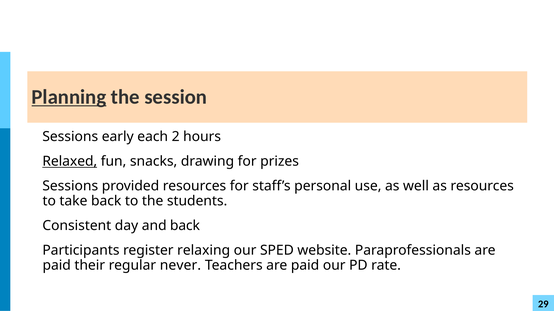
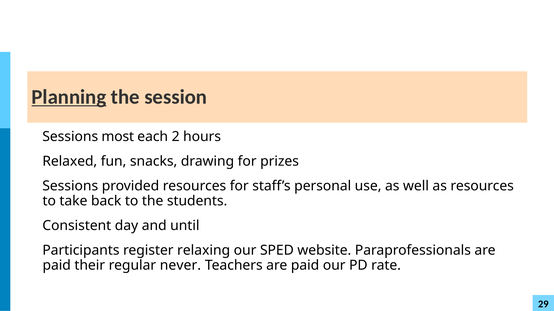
early: early -> most
Relaxed underline: present -> none
and back: back -> until
